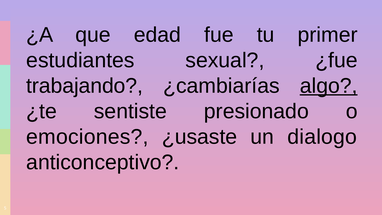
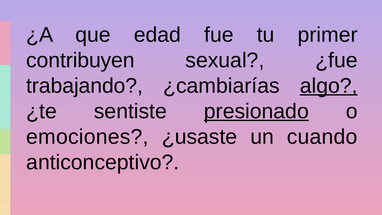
estudiantes: estudiantes -> contribuyen
presionado underline: none -> present
dialogo: dialogo -> cuando
